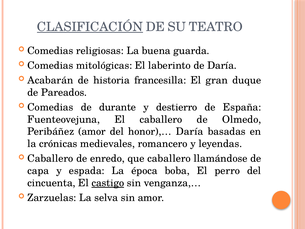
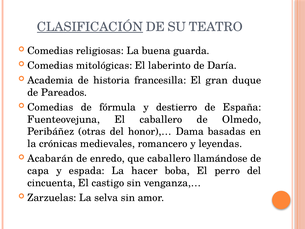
Acabarán: Acabarán -> Academia
durante: durante -> fórmula
Peribáñez amor: amor -> otras
honor),… Daría: Daría -> Dama
Caballero at (50, 158): Caballero -> Acabarán
época: época -> hacer
castigo underline: present -> none
